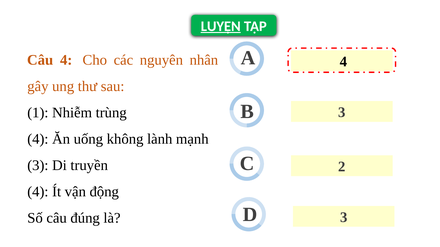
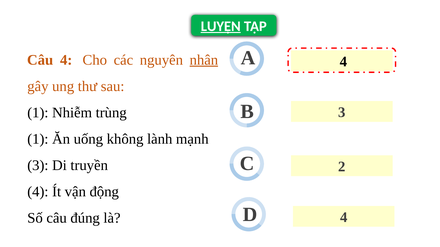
nhân underline: none -> present
4 at (38, 139): 4 -> 1
D 3: 3 -> 4
